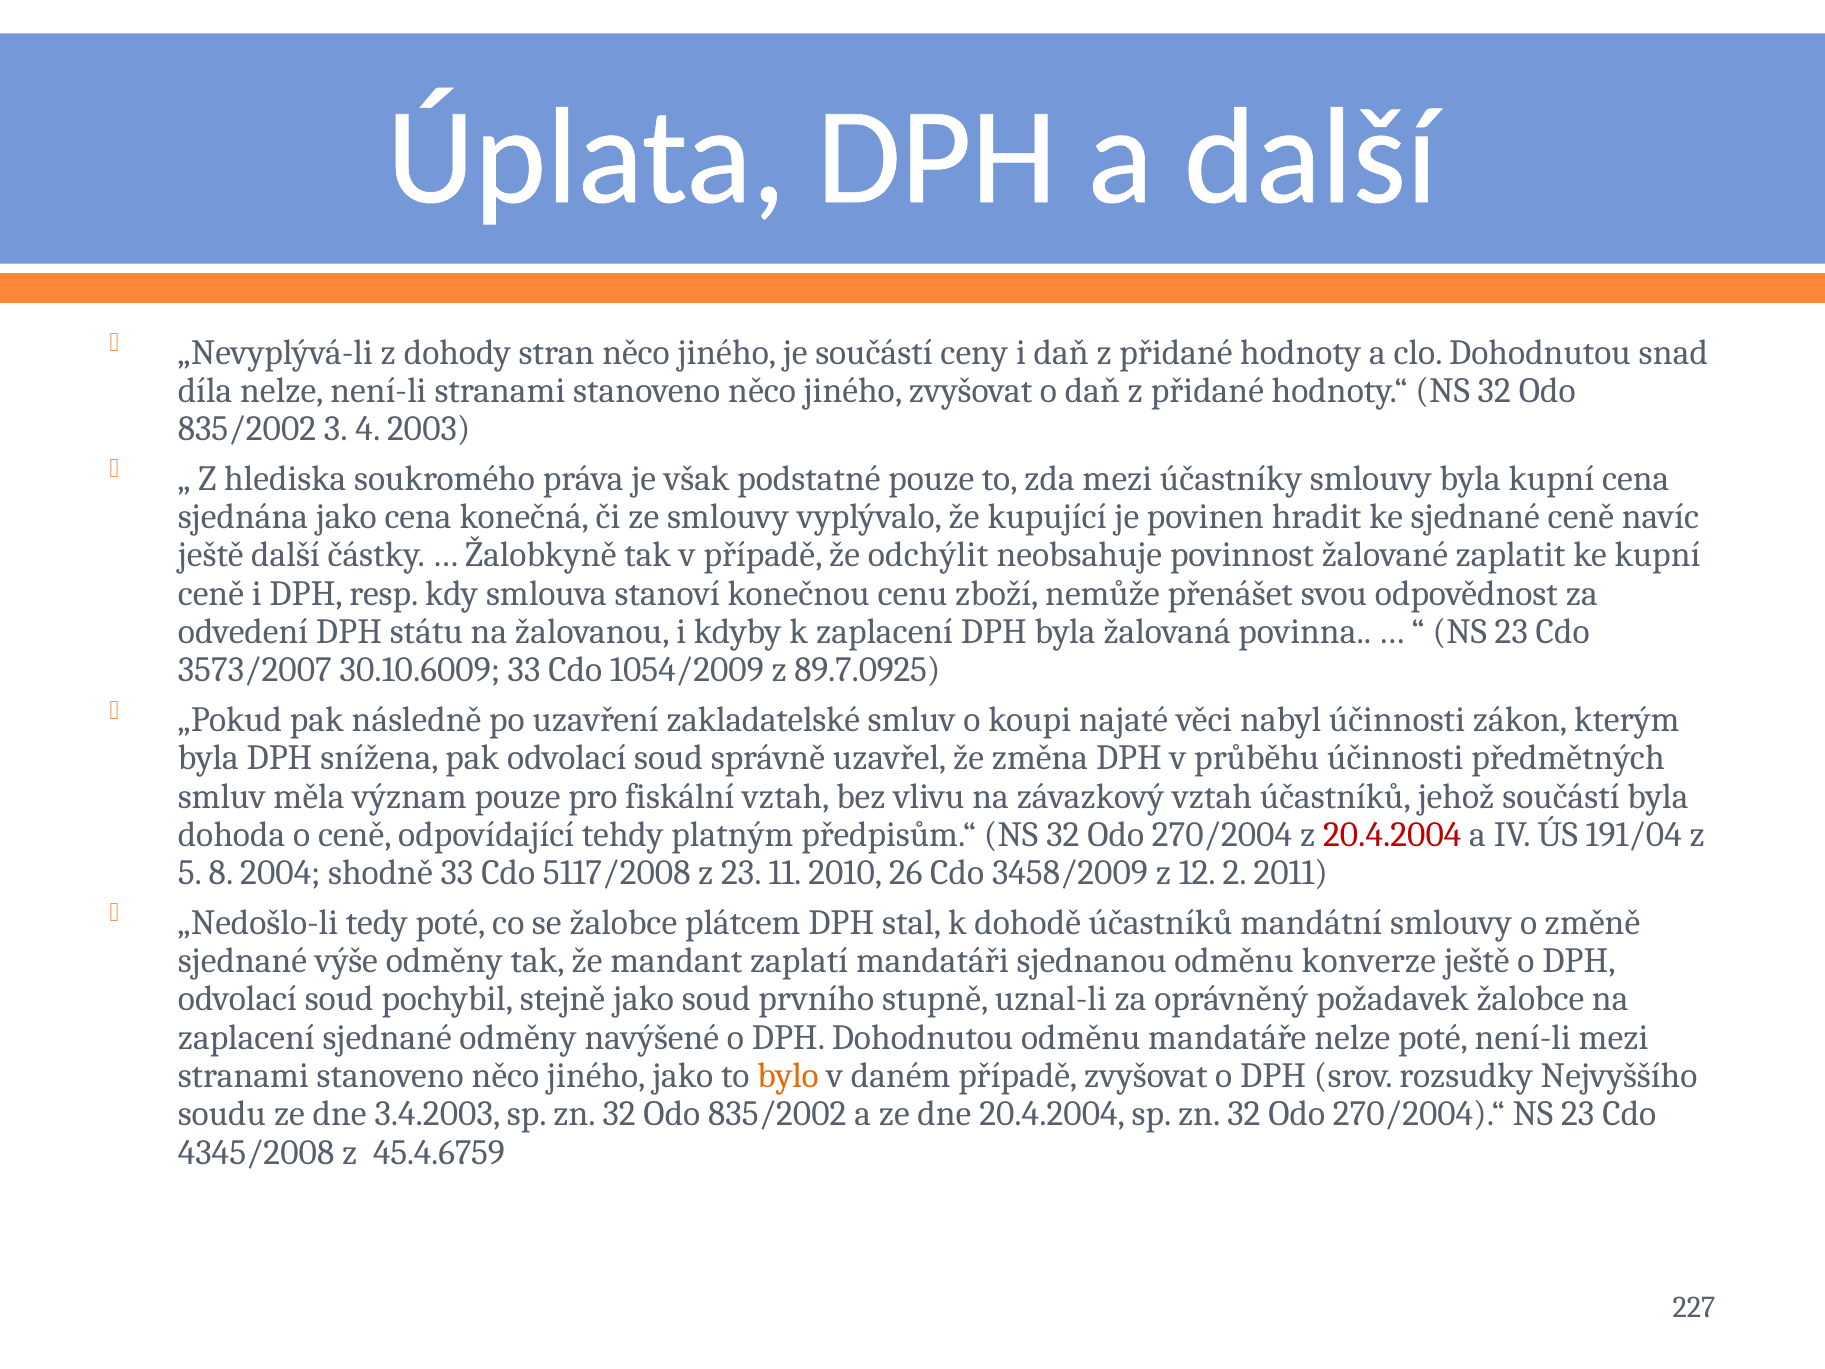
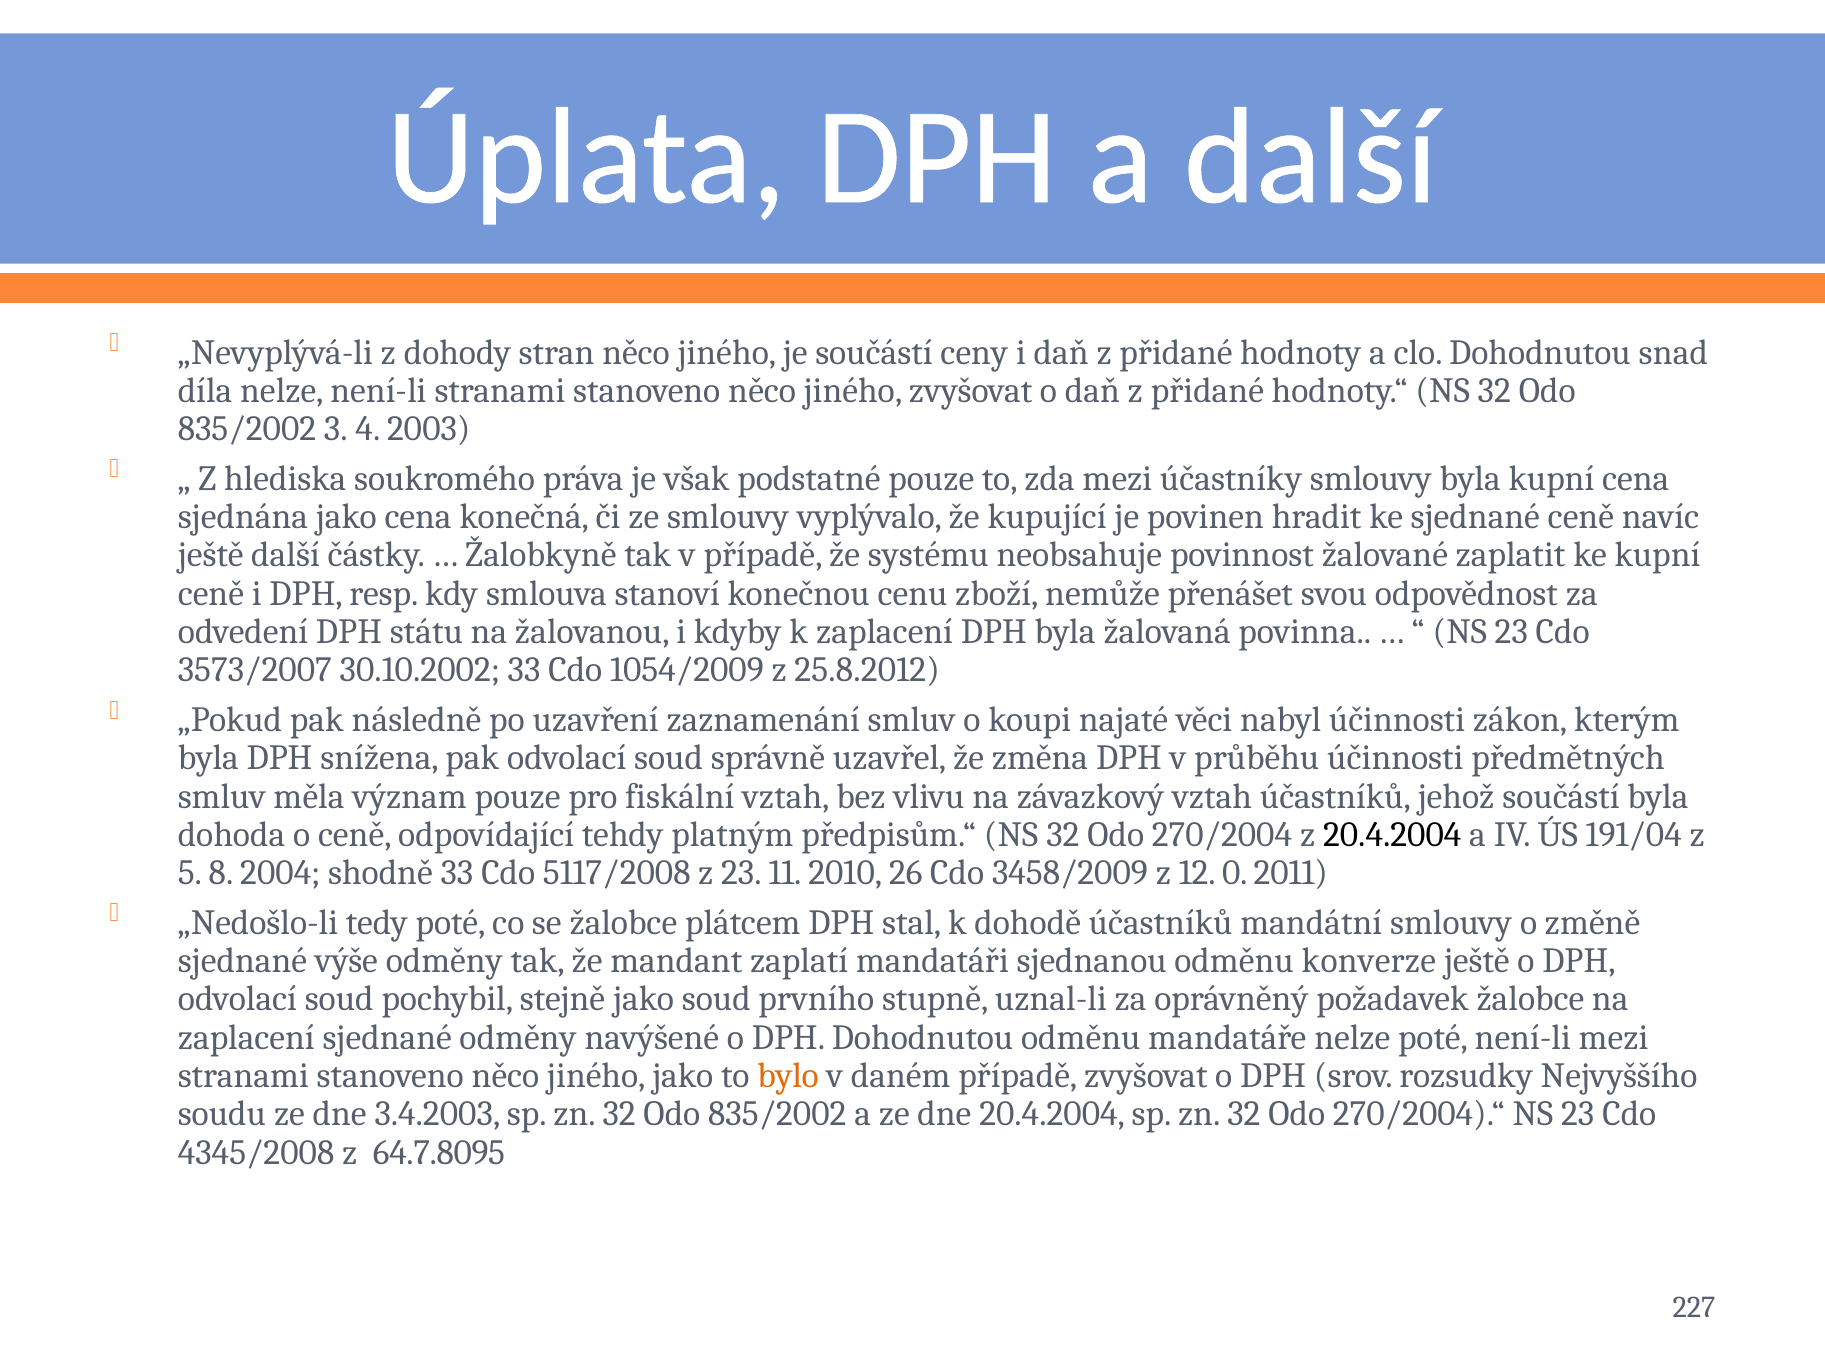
odchýlit: odchýlit -> systému
30.10.6009: 30.10.6009 -> 30.10.2002
89.7.0925: 89.7.0925 -> 25.8.2012
zakladatelské: zakladatelské -> zaznamenání
20.4.2004 at (1392, 835) colour: red -> black
2: 2 -> 0
45.4.6759: 45.4.6759 -> 64.7.8095
